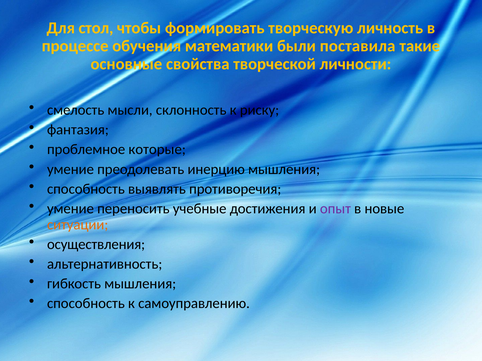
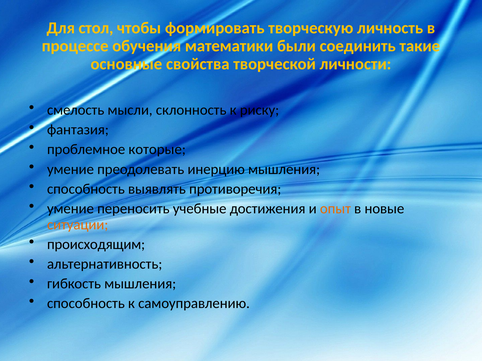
поставила: поставила -> соединить
опыт colour: purple -> orange
осуществления: осуществления -> происходящим
